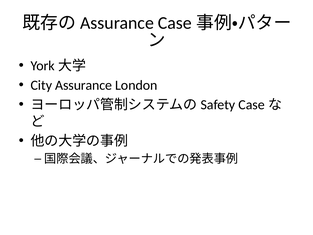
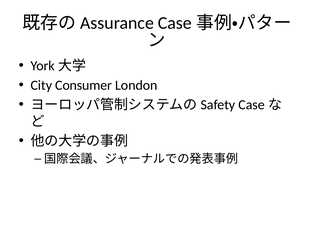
Assurance: Assurance -> Consumer
